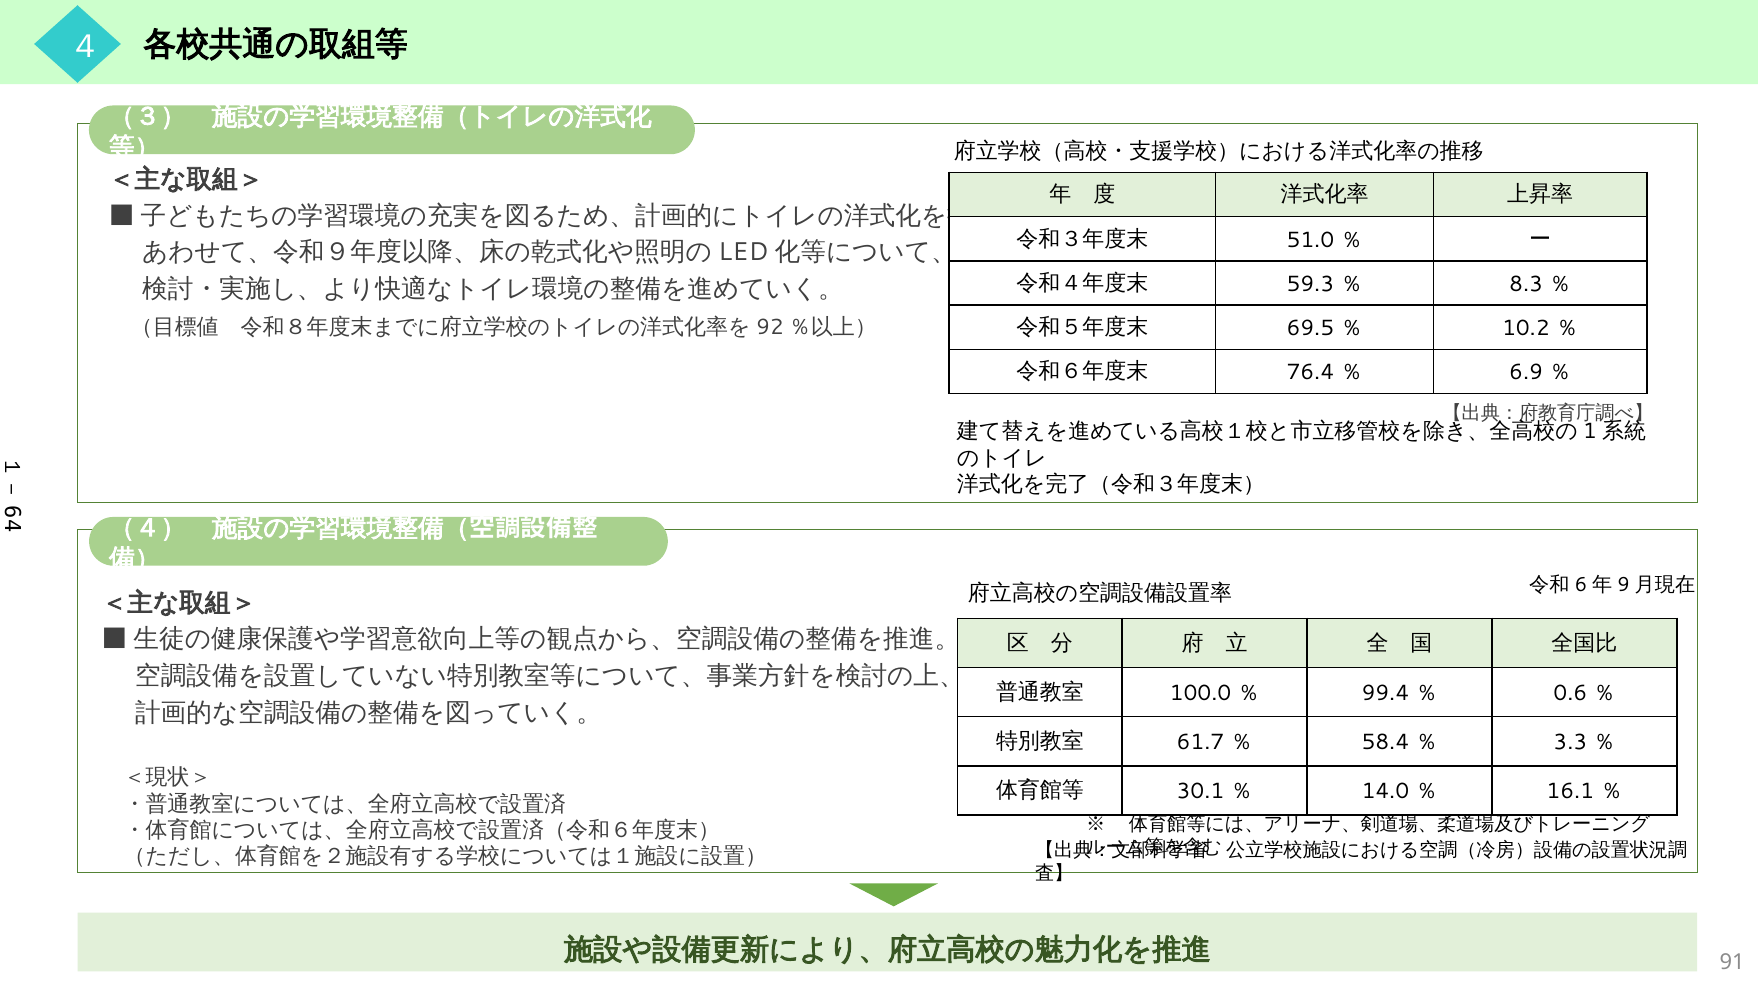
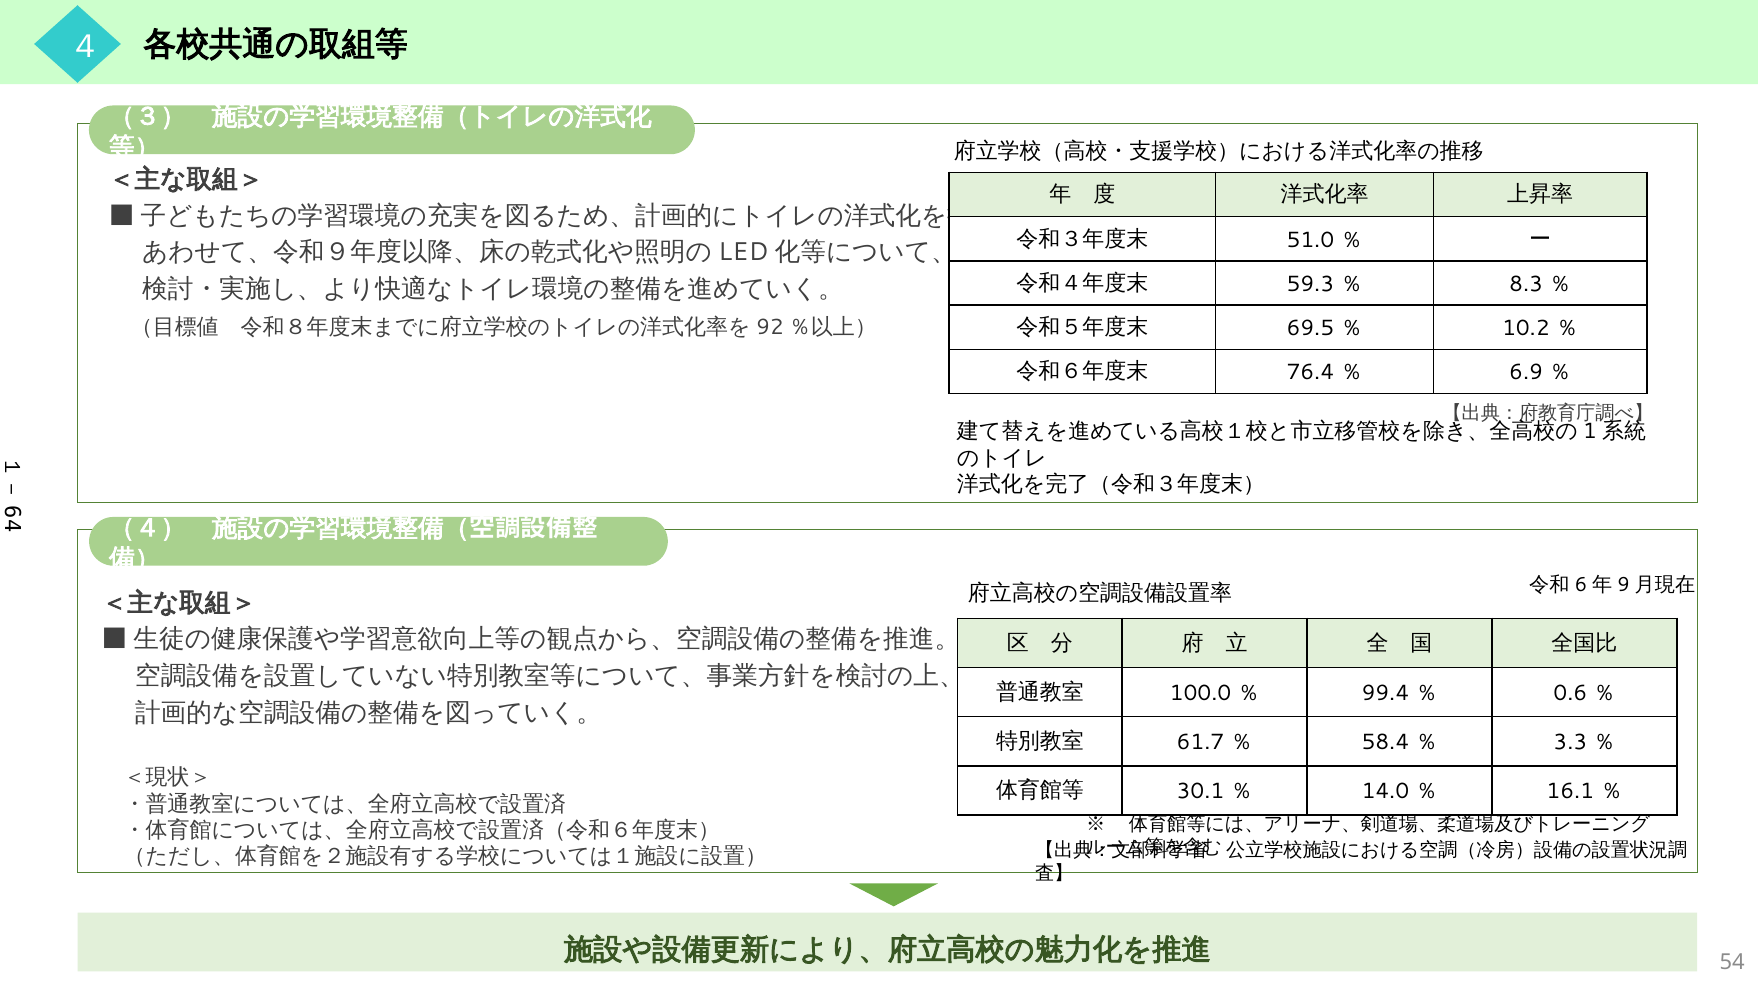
91: 91 -> 54
